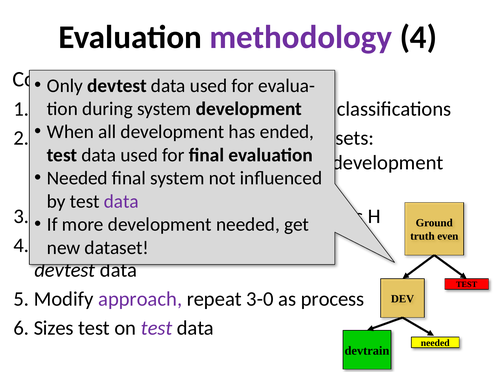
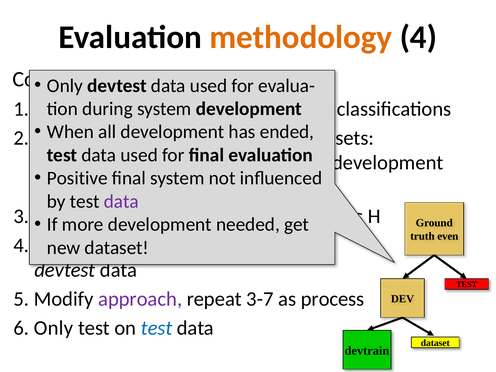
methodology at (301, 37) colour: purple -> orange
Needed at (77, 178): Needed -> Positive
3-0: 3-0 -> 3-7
6 Sizes: Sizes -> Only
test at (157, 328) colour: purple -> blue
needed at (435, 343): needed -> dataset
